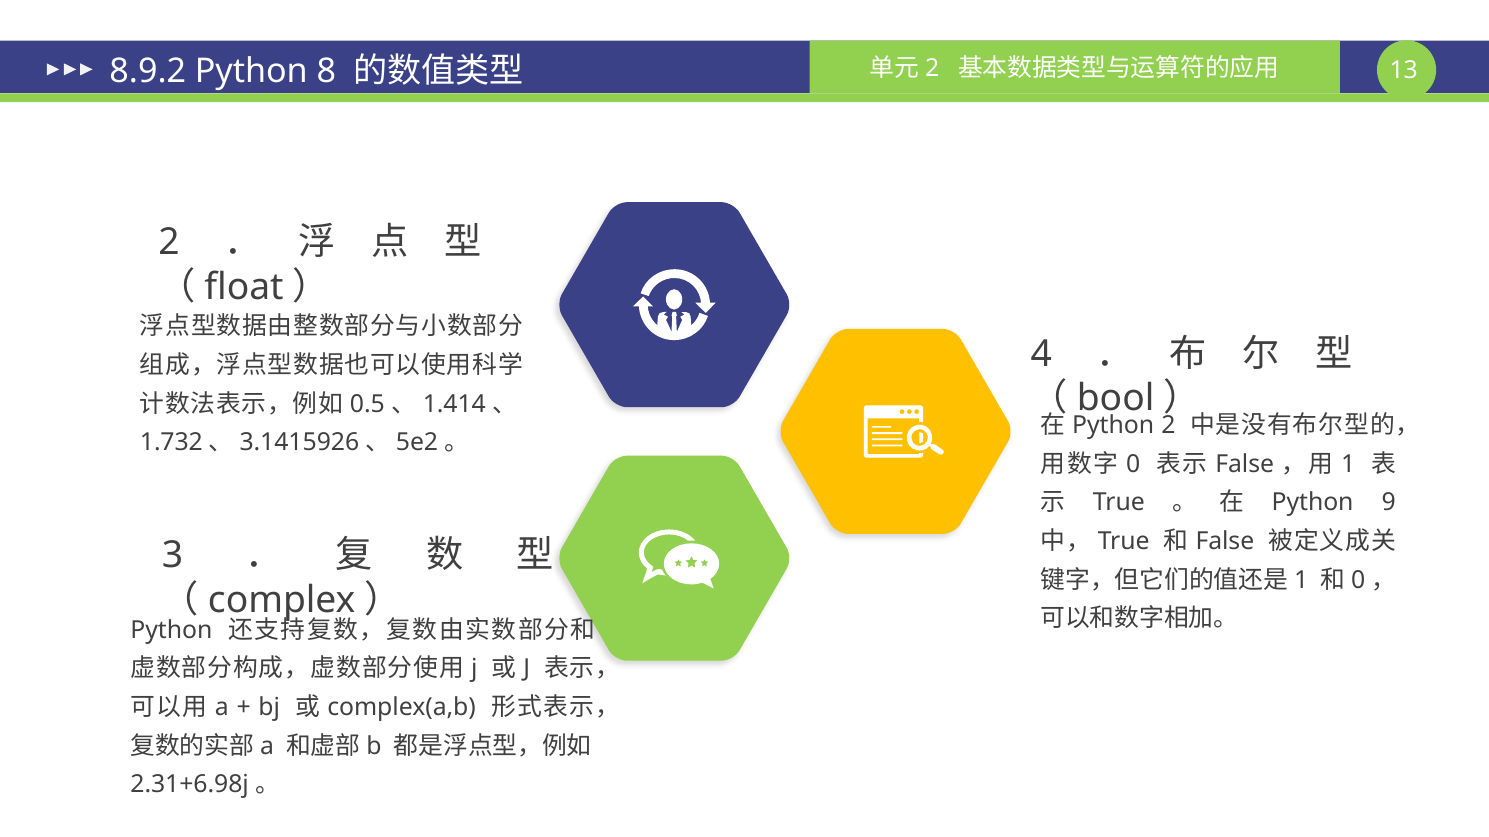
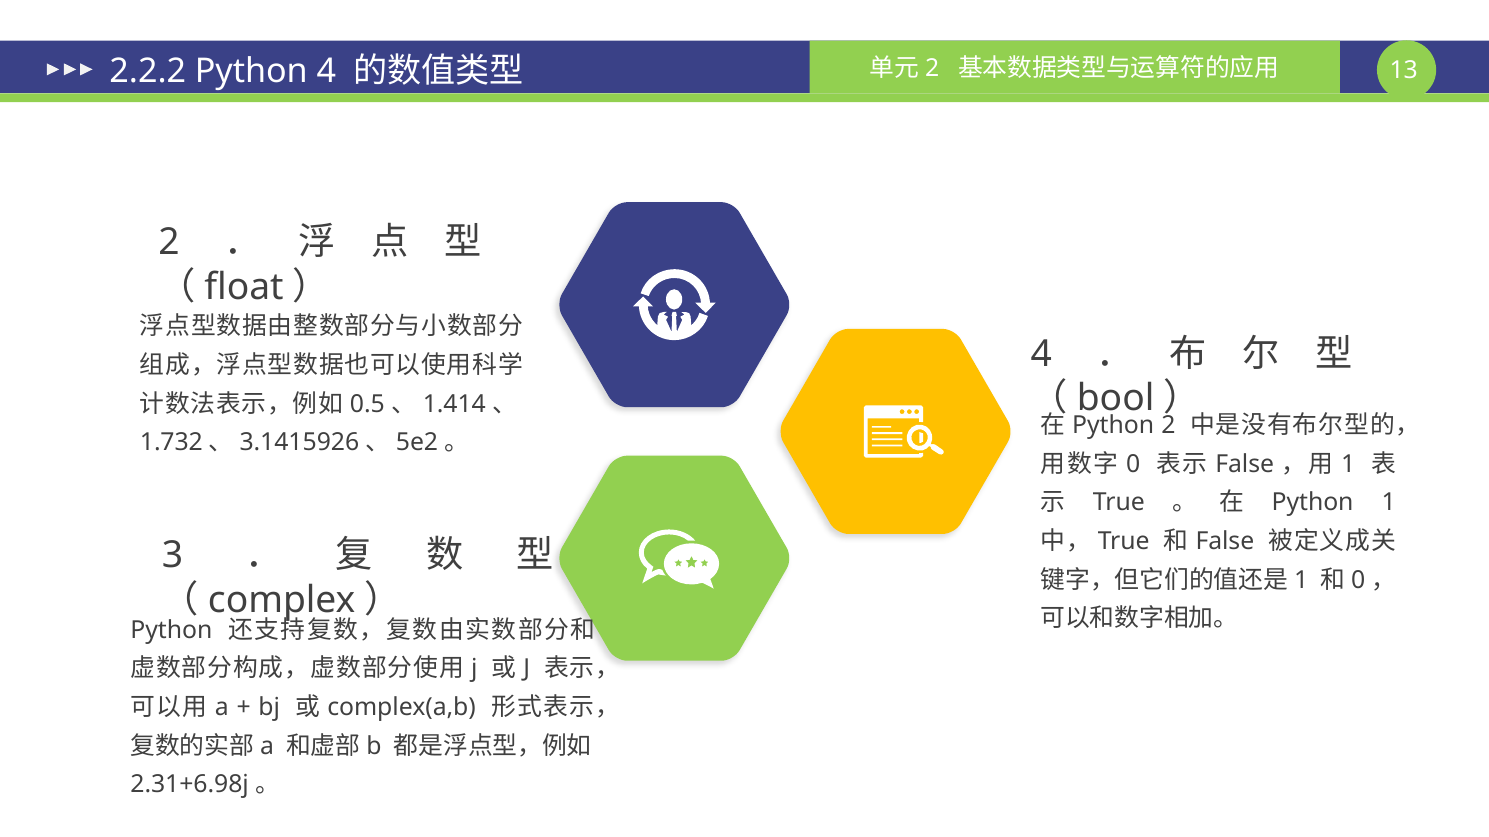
8.9.2: 8.9.2 -> 2.2.2
Python 8: 8 -> 4
Python 9: 9 -> 1
